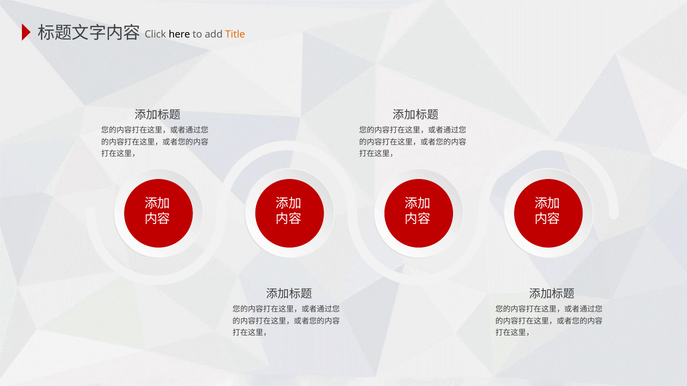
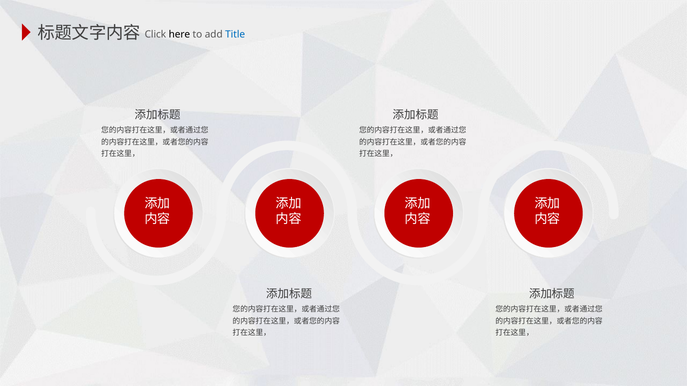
Title colour: orange -> blue
